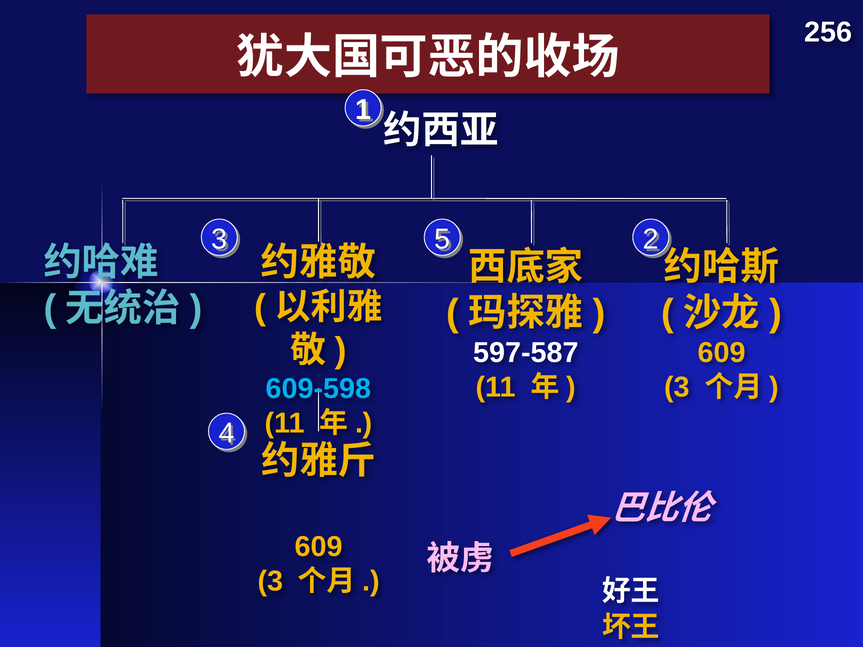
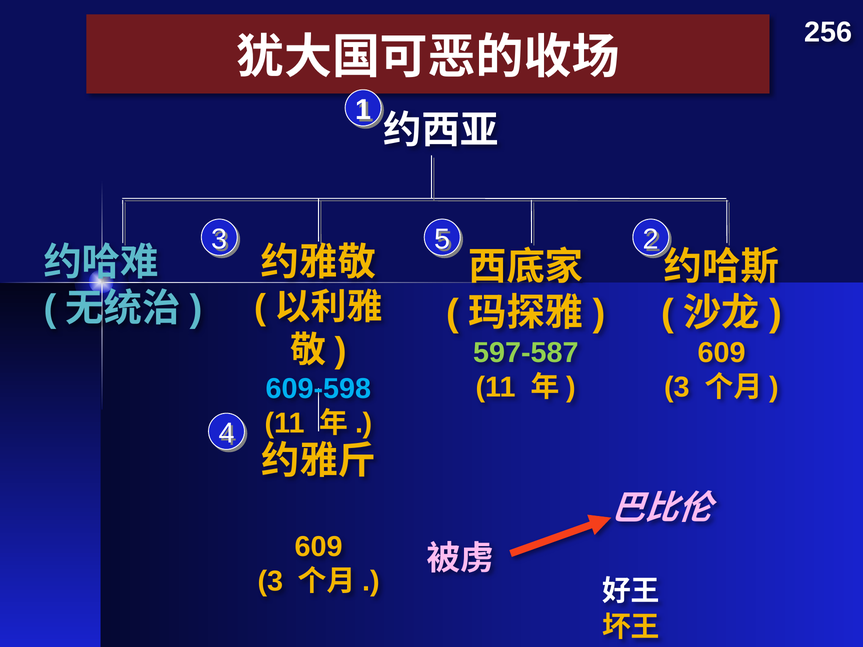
597-587 colour: white -> light green
